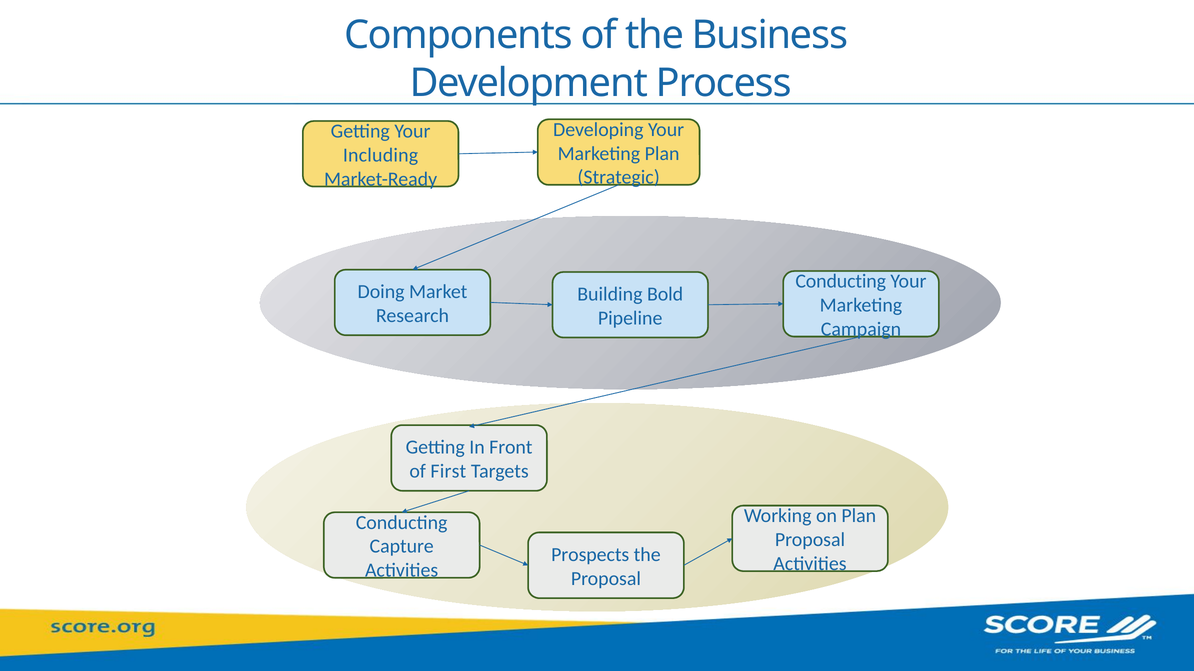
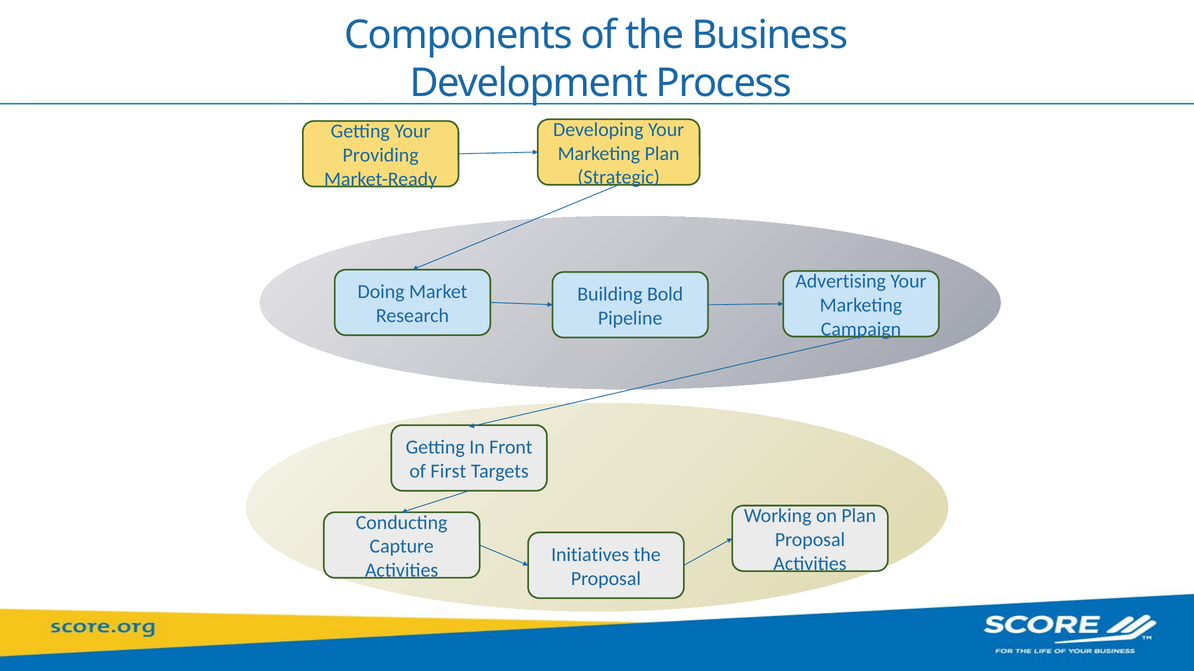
Including: Including -> Providing
Conducting at (841, 282): Conducting -> Advertising
Prospects: Prospects -> Initiatives
